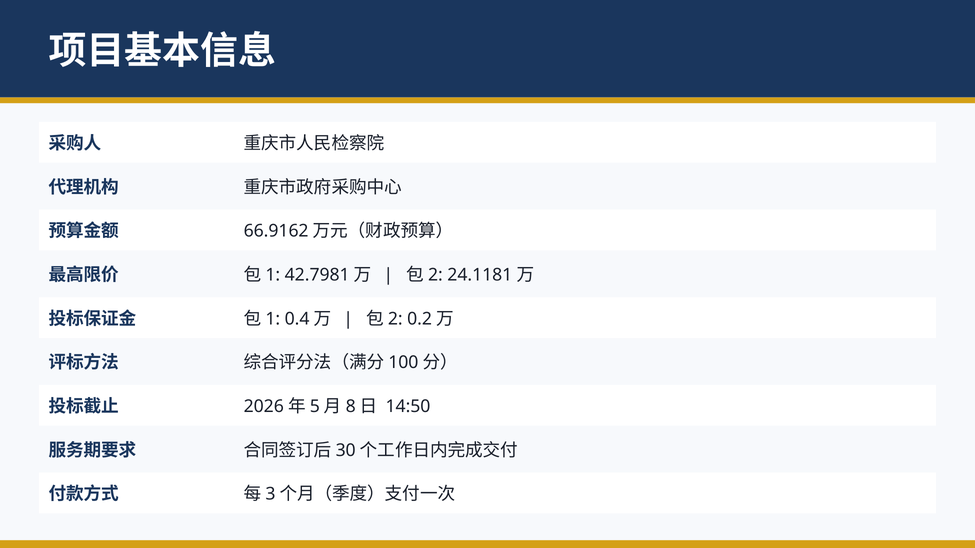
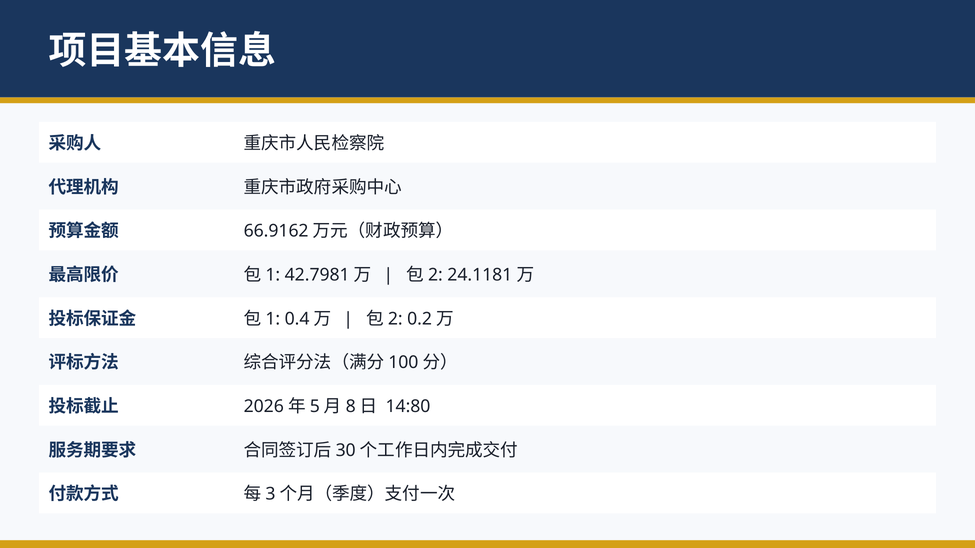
14:50: 14:50 -> 14:80
